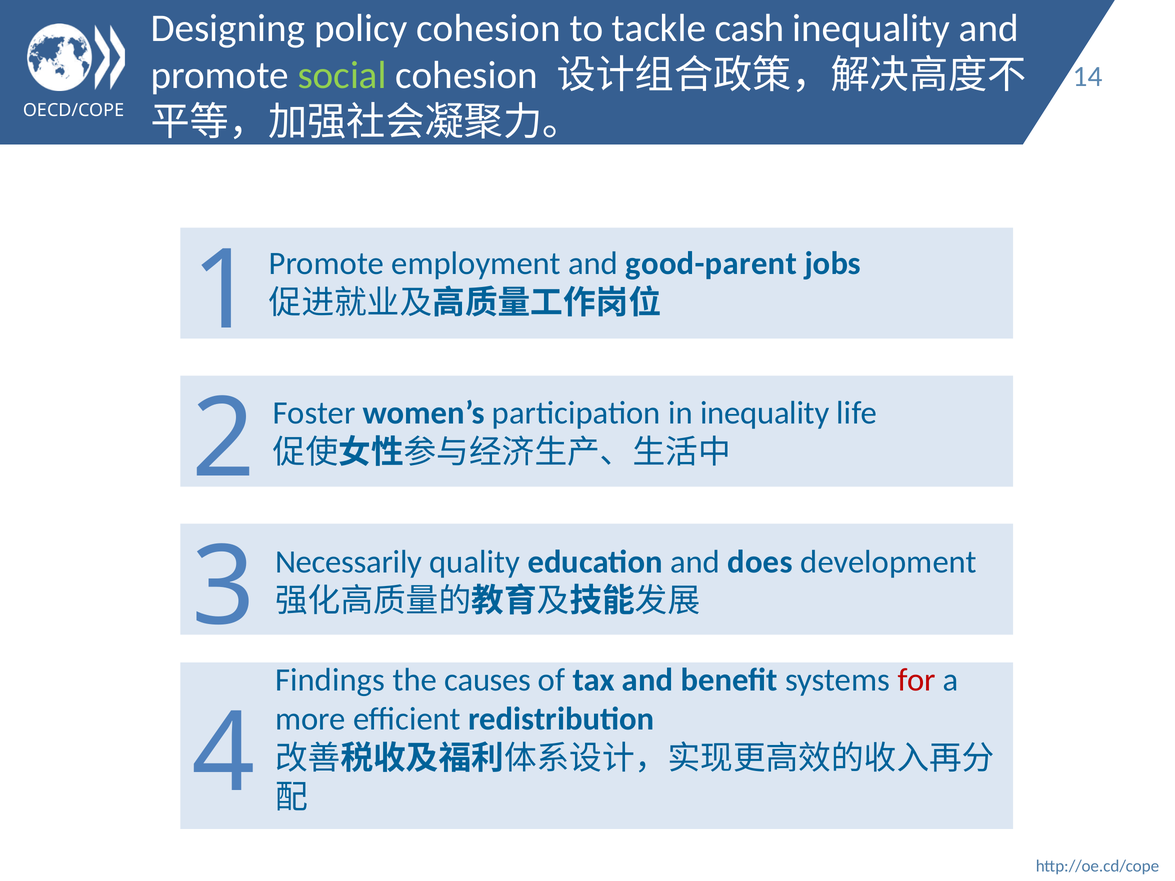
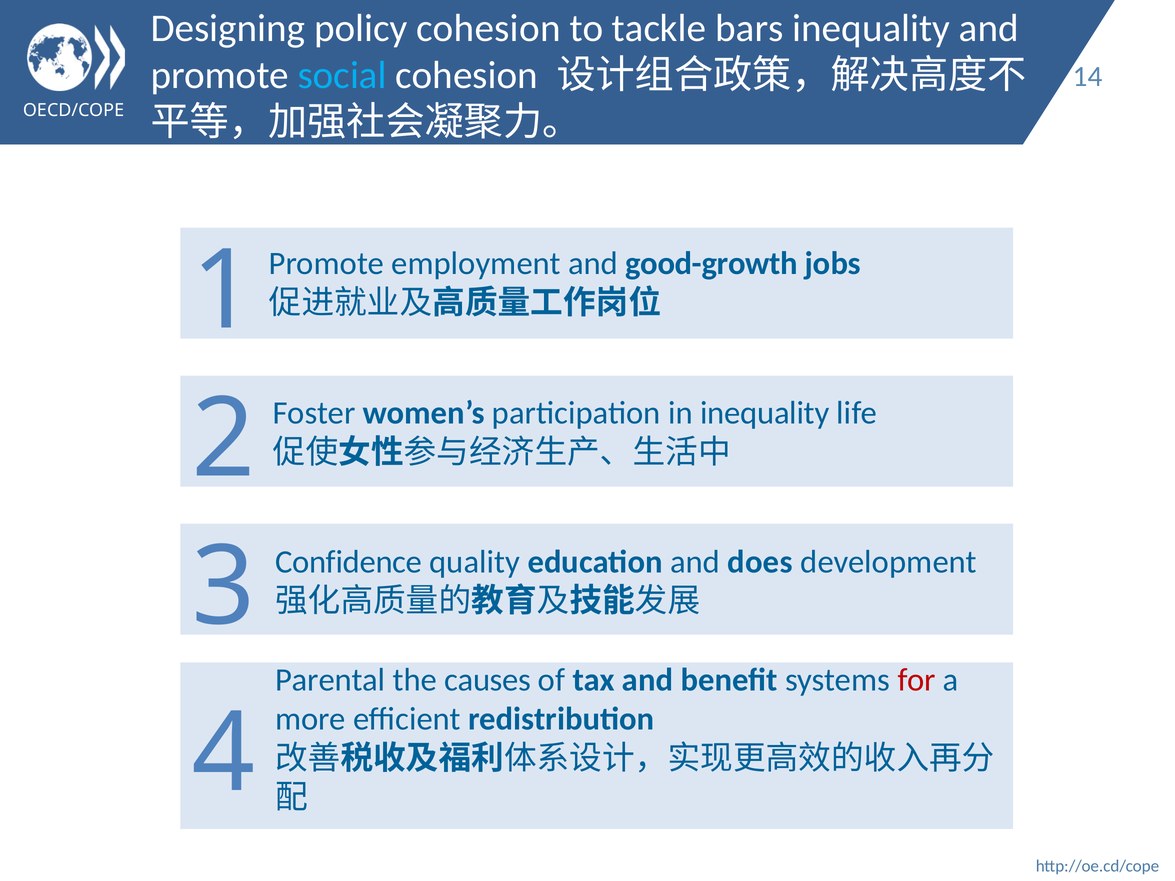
cash: cash -> bars
social colour: light green -> light blue
good-parent: good-parent -> good-growth
Necessarily: Necessarily -> Confidence
Findings: Findings -> Parental
